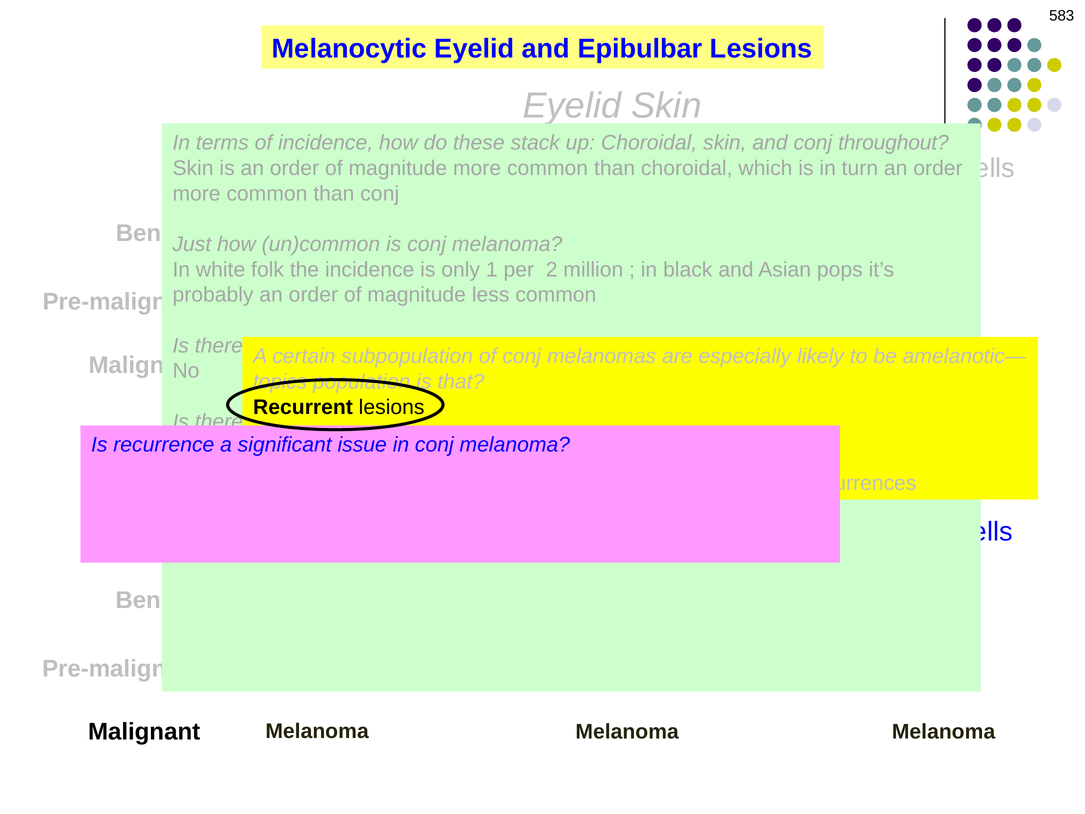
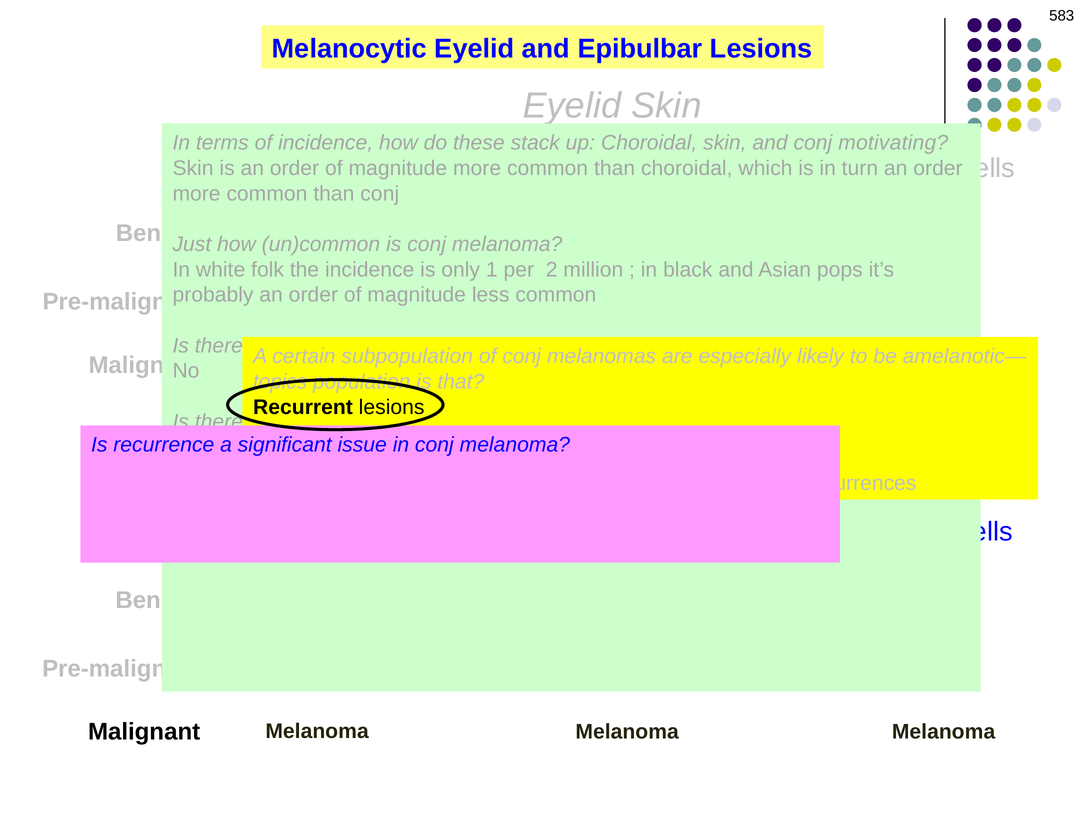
throughout: throughout -> motivating
